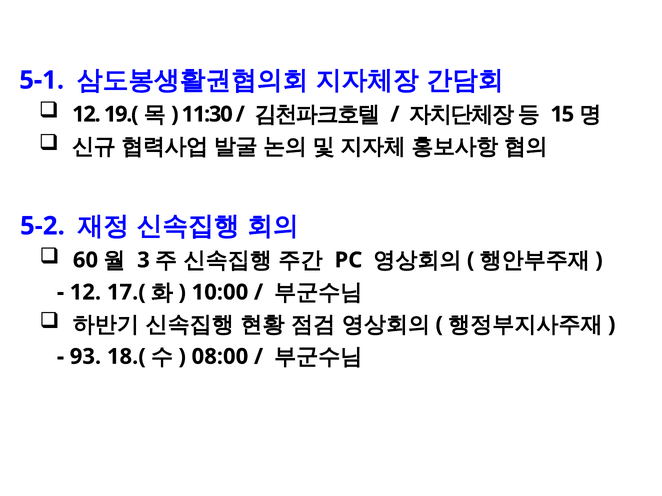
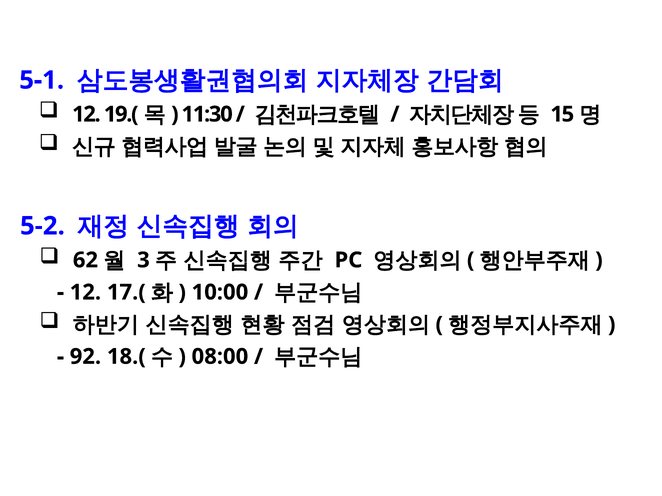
60: 60 -> 62
93: 93 -> 92
